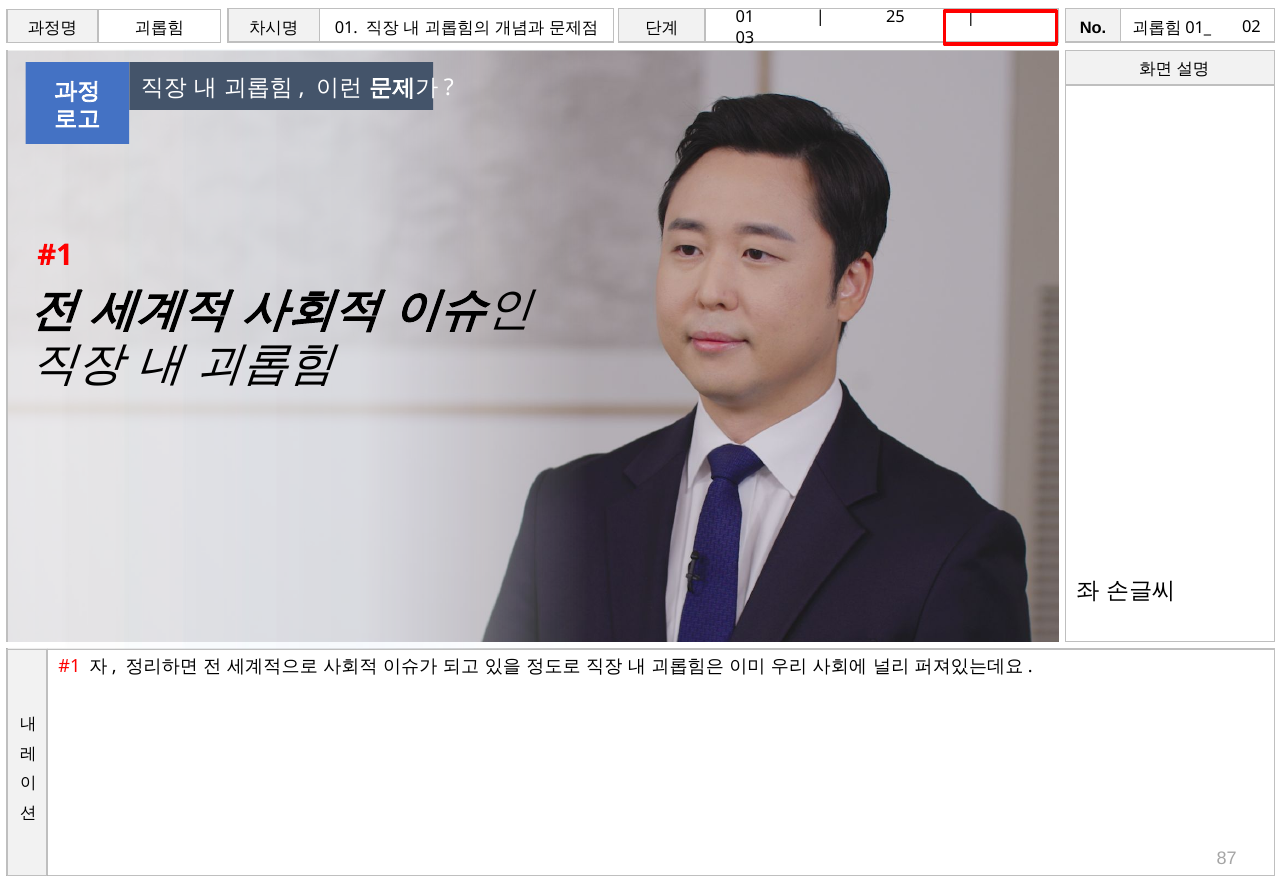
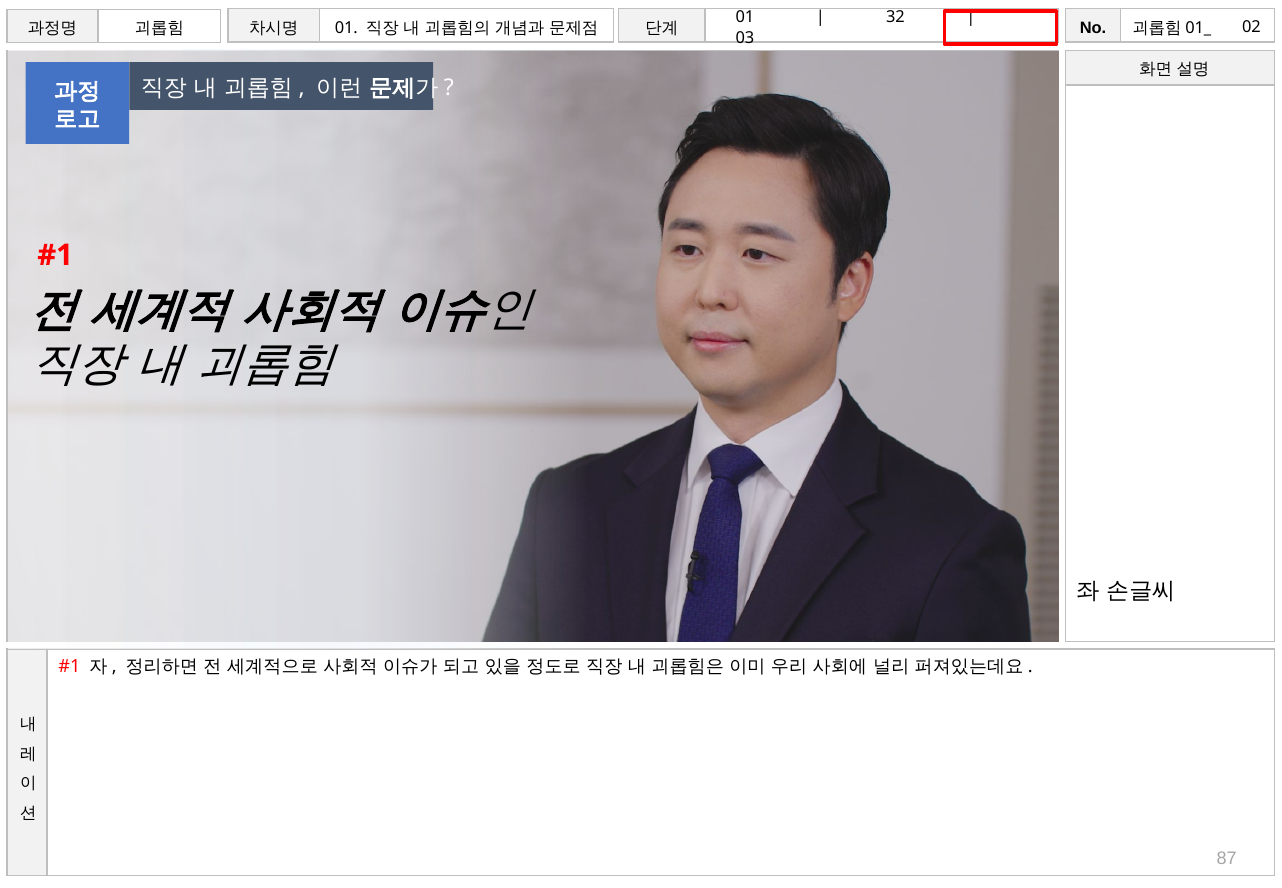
25: 25 -> 32
